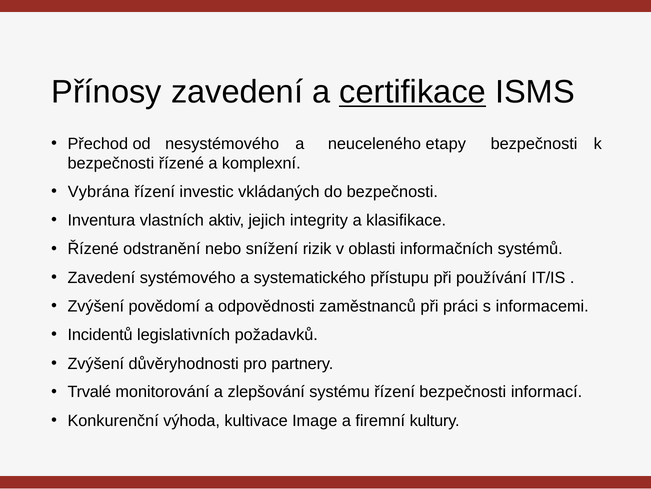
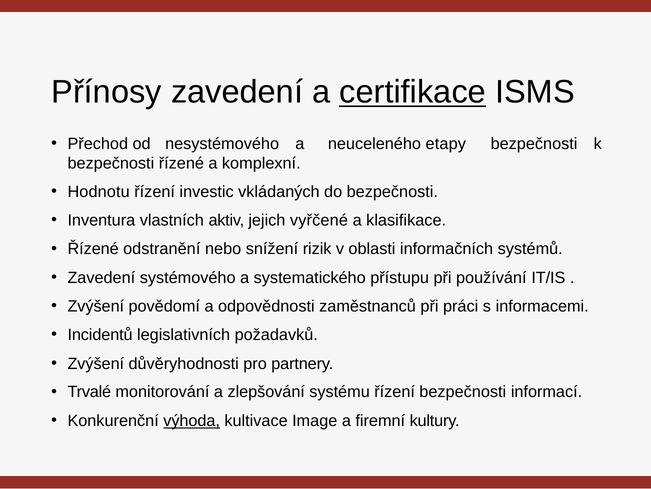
Vybrána: Vybrána -> Hodnotu
integrity: integrity -> vyřčené
výhoda underline: none -> present
